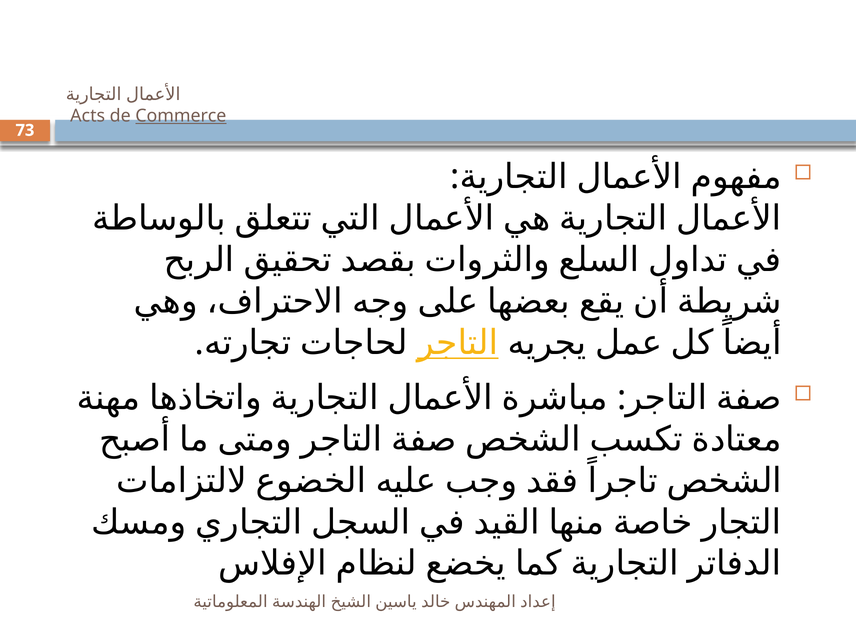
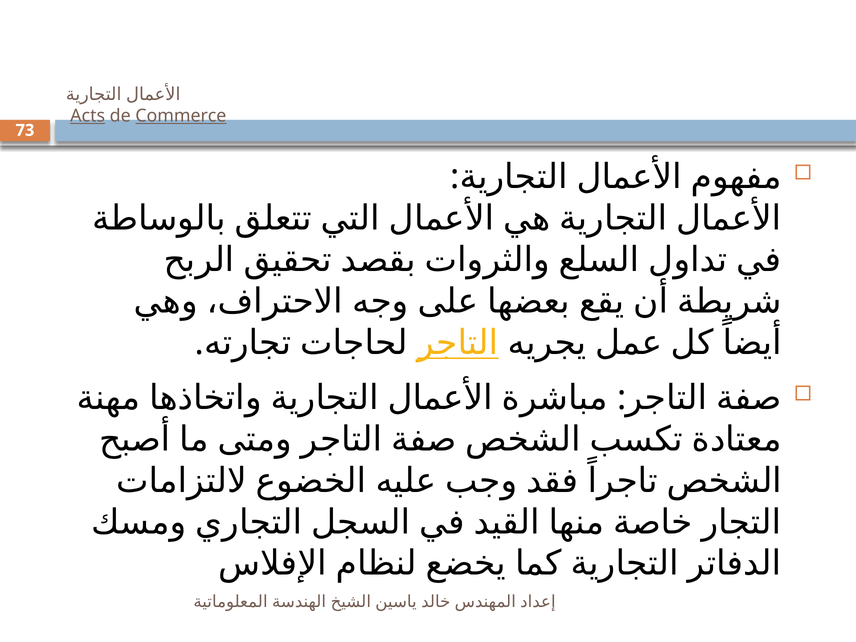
Acts underline: none -> present
